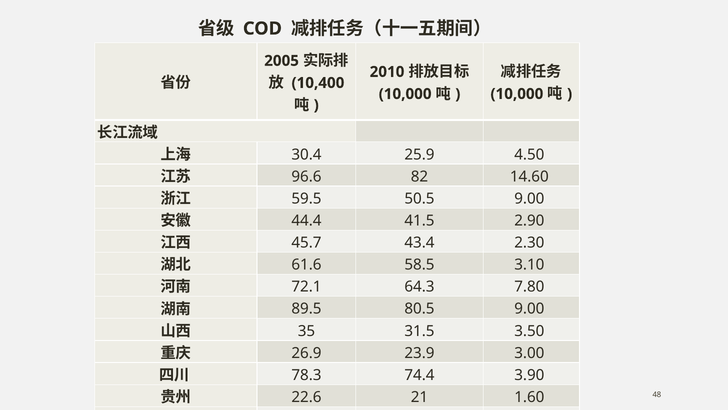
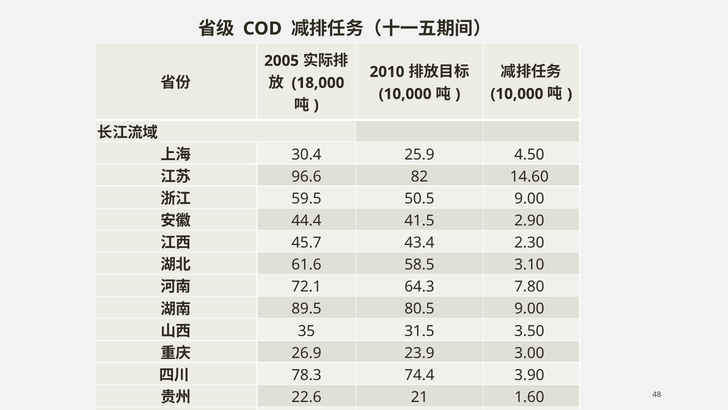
10,400: 10,400 -> 18,000
